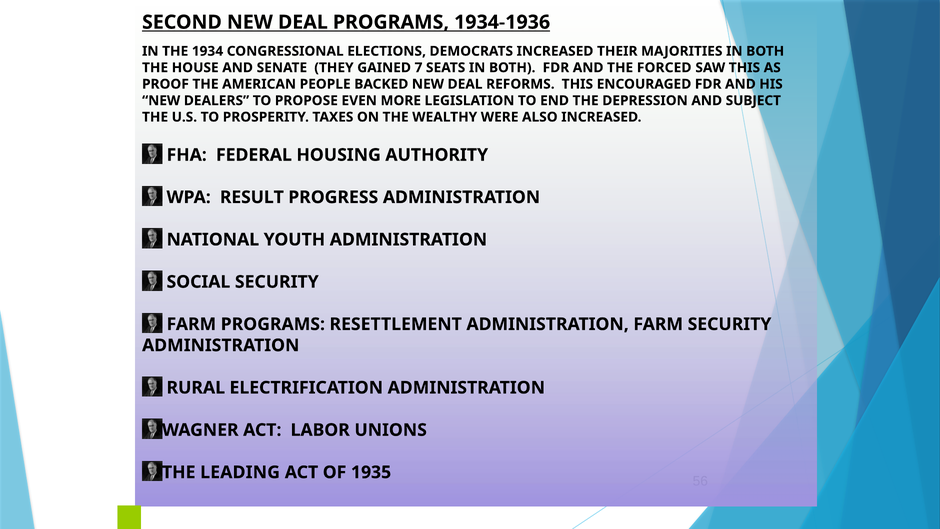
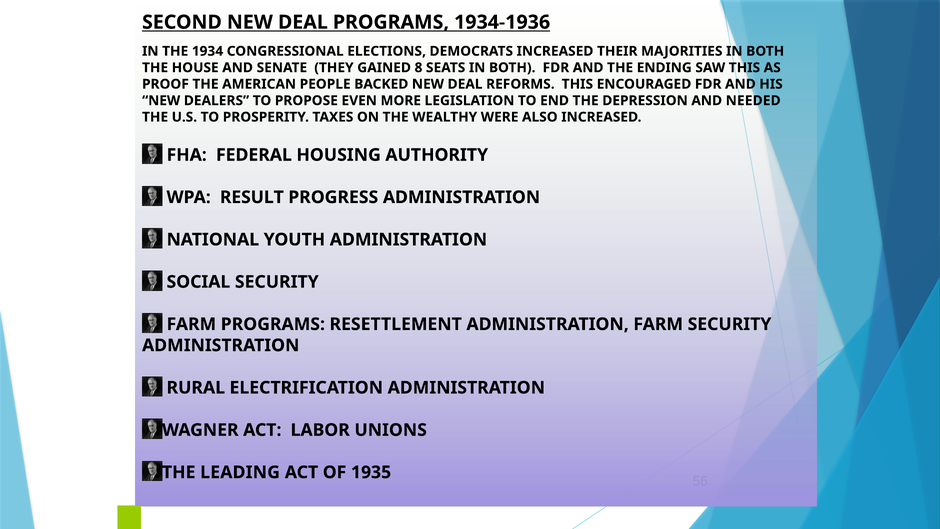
7: 7 -> 8
FORCED: FORCED -> ENDING
SUBJECT: SUBJECT -> NEEDED
